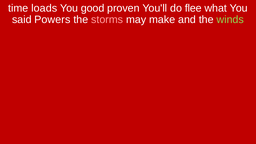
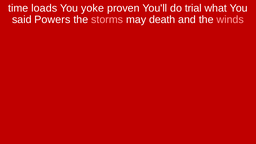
good: good -> yoke
flee: flee -> trial
make: make -> death
winds colour: light green -> pink
